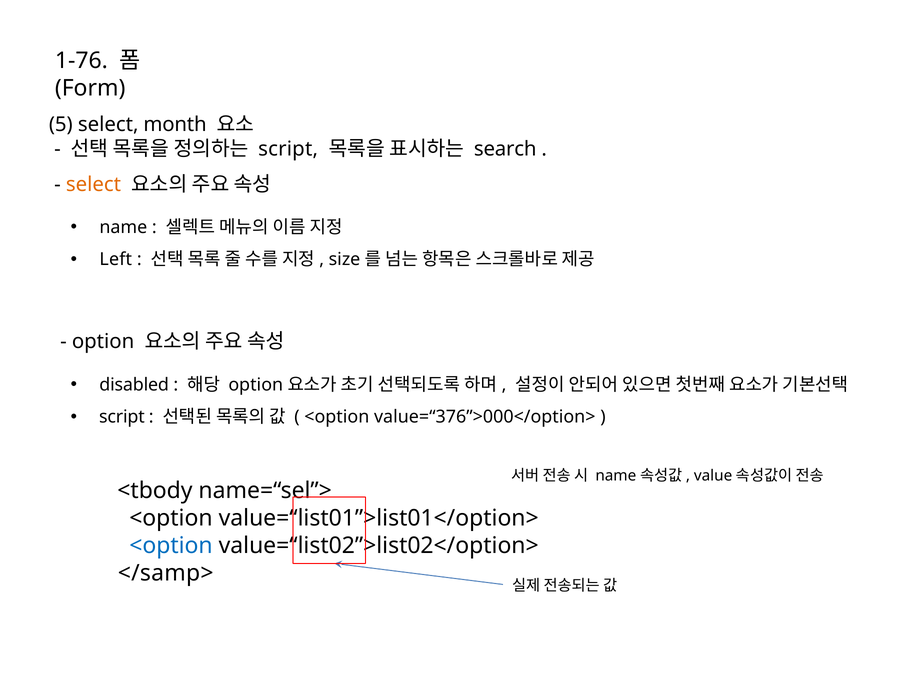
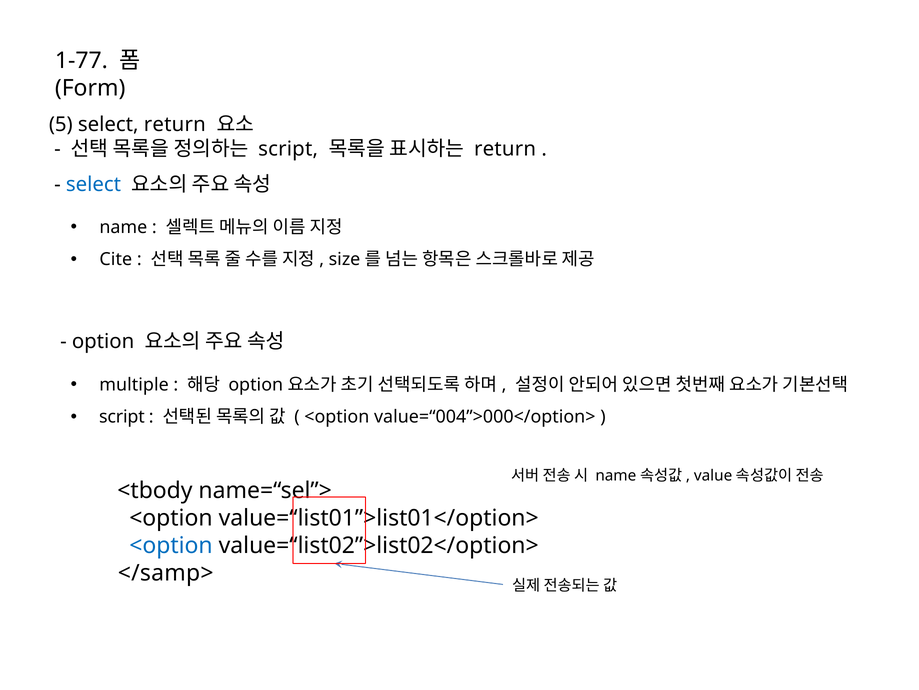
1-76: 1-76 -> 1-77
select month: month -> return
search at (505, 149): search -> return
select at (93, 184) colour: orange -> blue
Left: Left -> Cite
disabled: disabled -> multiple
value=“376”>000</option>: value=“376”>000</option> -> value=“004”>000</option>
